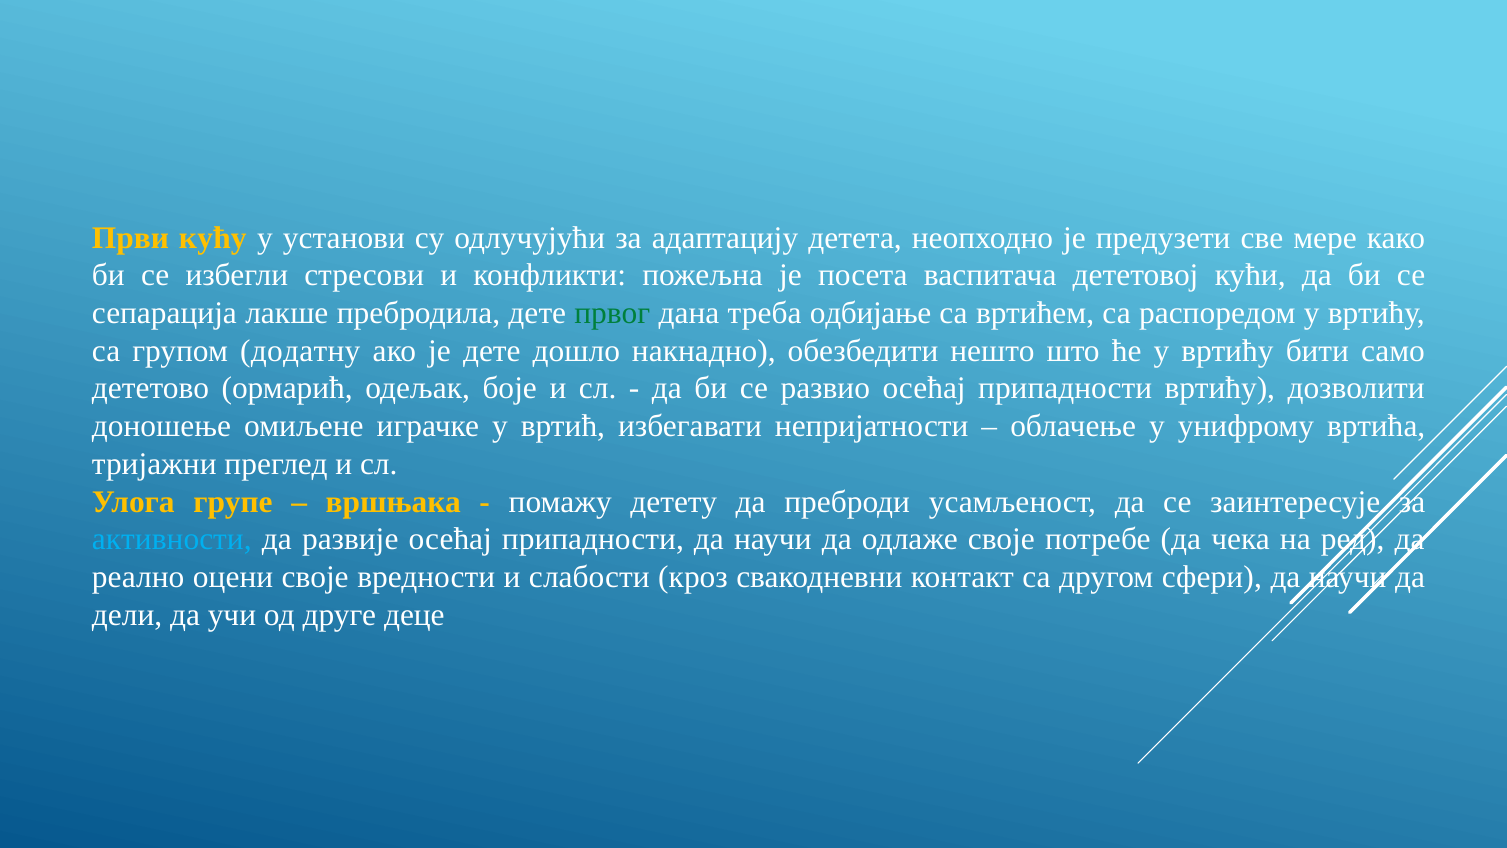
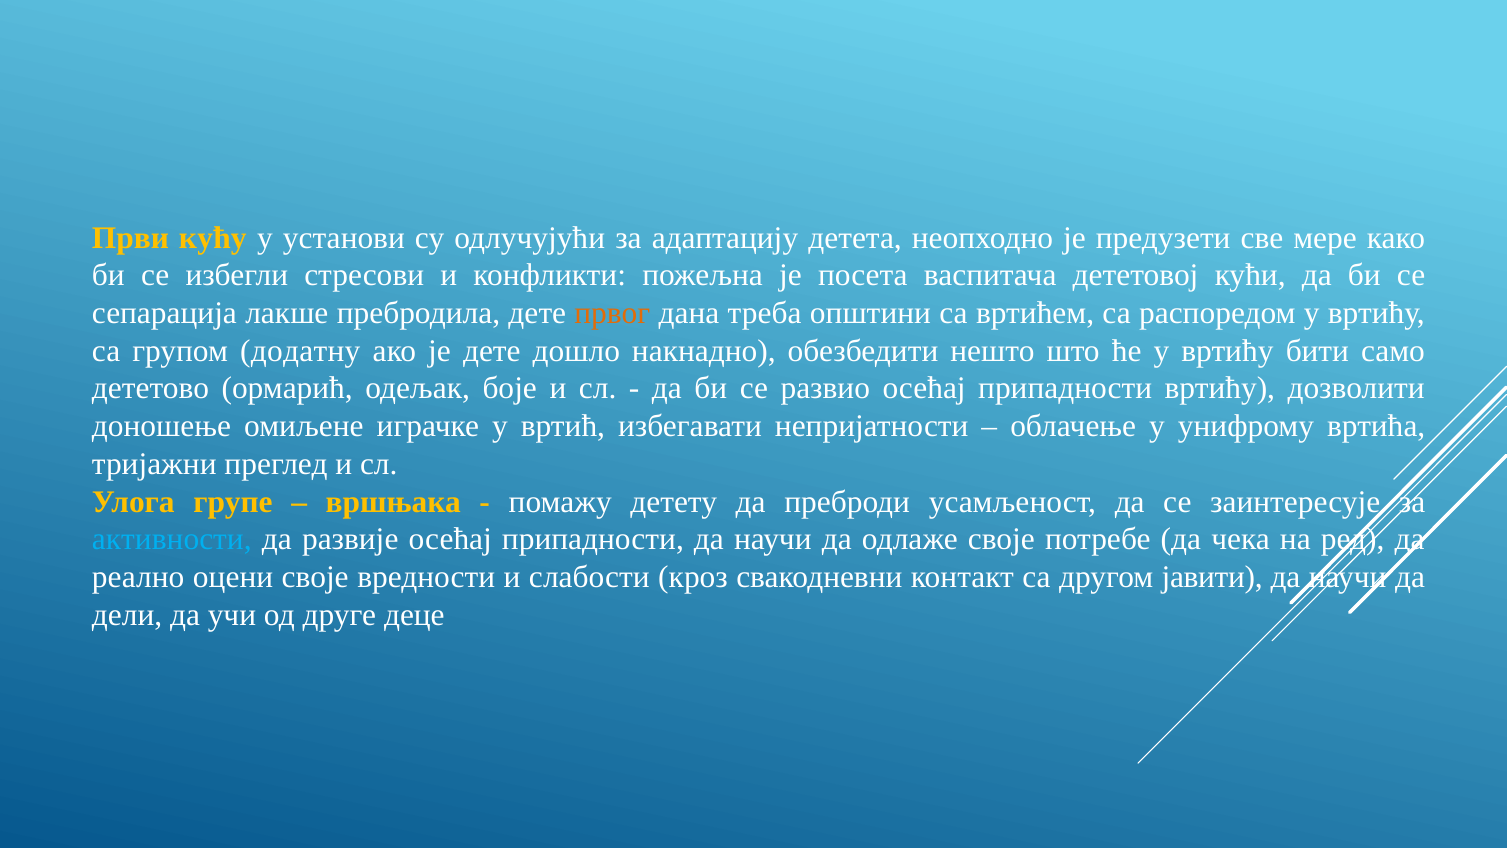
првог colour: green -> orange
одбијање: одбијање -> општини
сфери: сфери -> јавити
